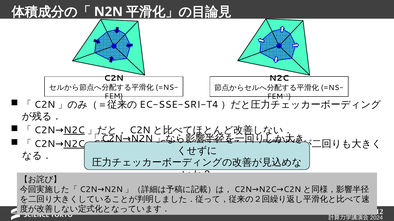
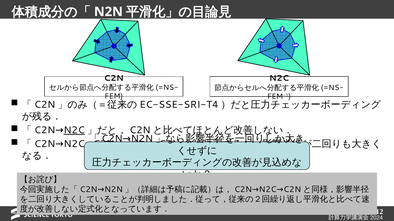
N2C at (74, 144) underline: present -> none
